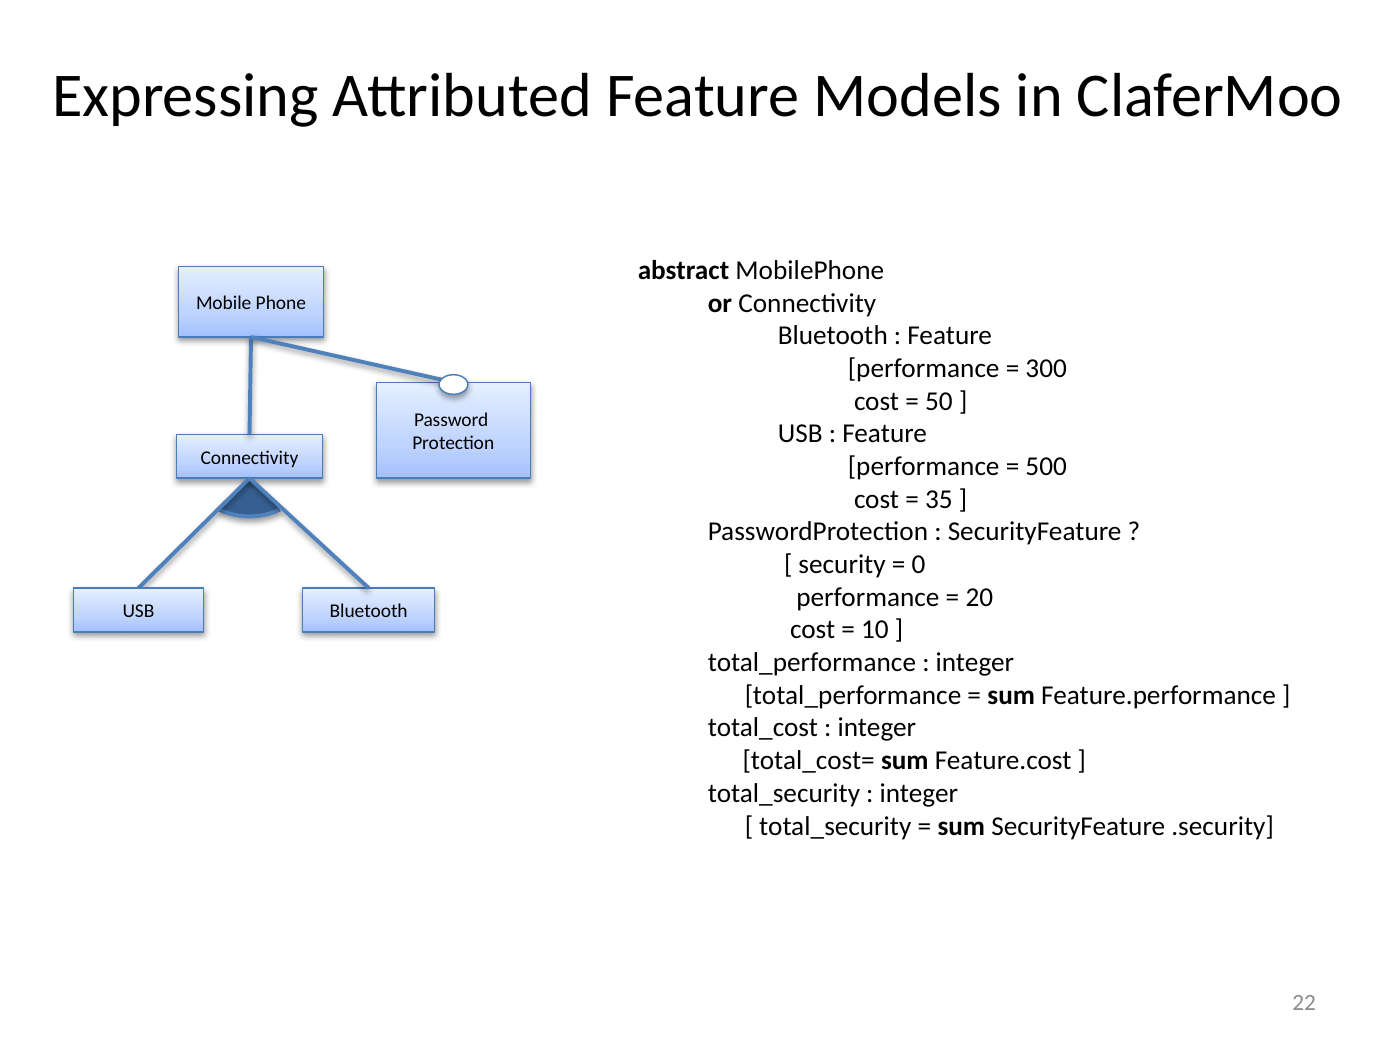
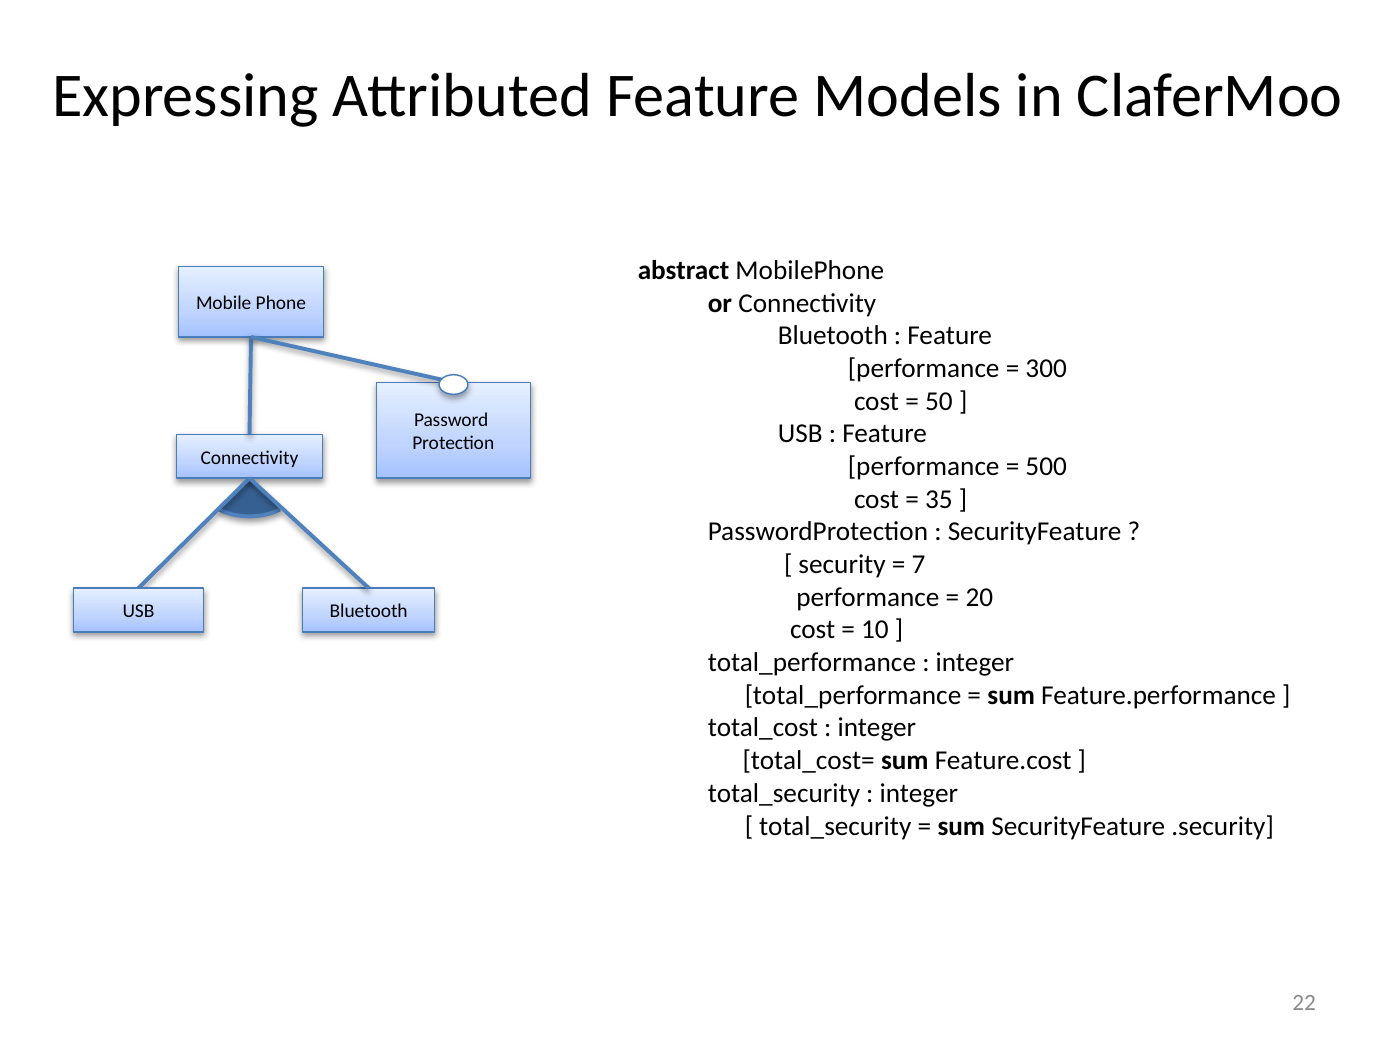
0: 0 -> 7
